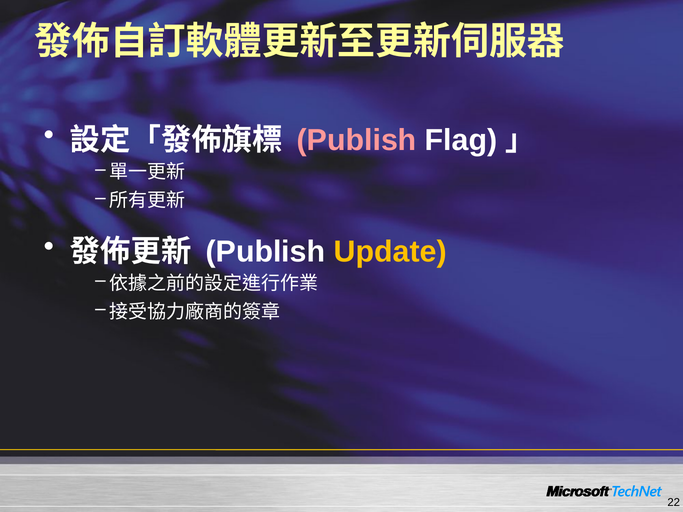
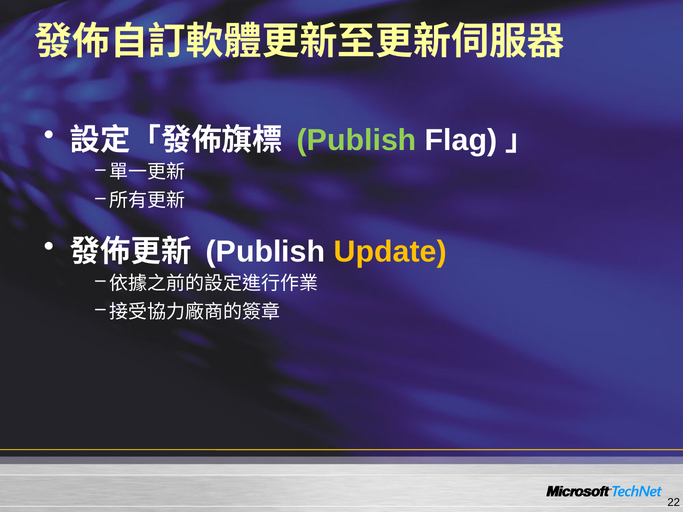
Publish at (357, 140) colour: pink -> light green
